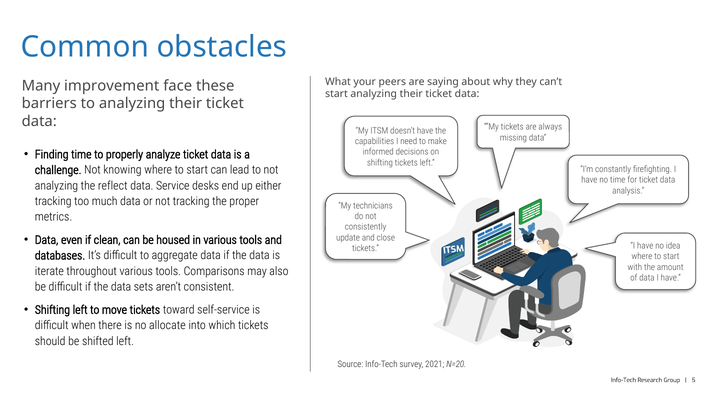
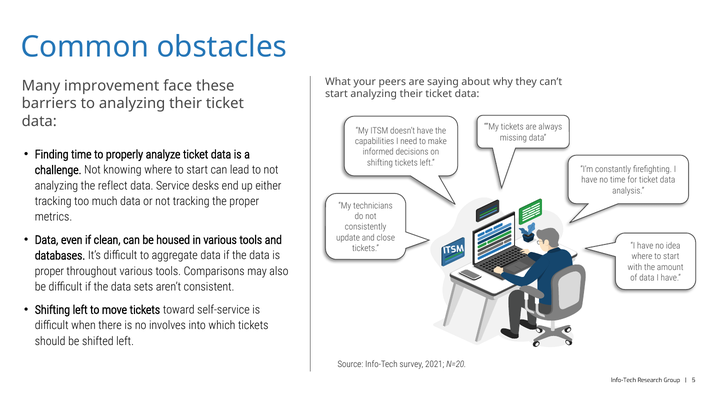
iterate at (49, 272): iterate -> proper
allocate: allocate -> involves
